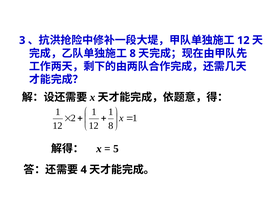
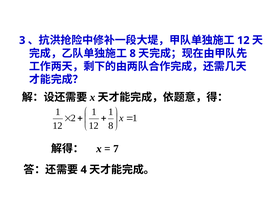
5: 5 -> 7
